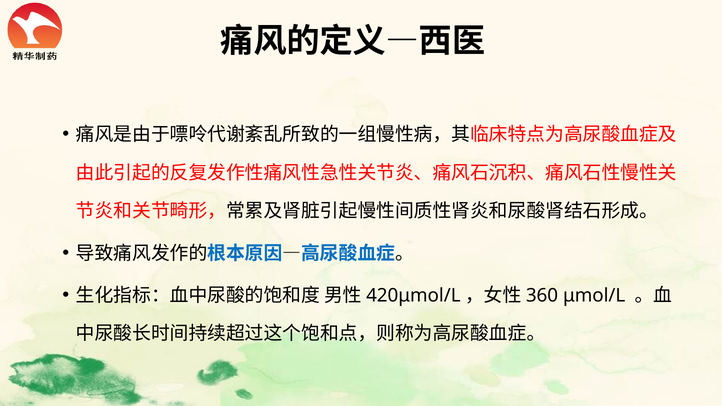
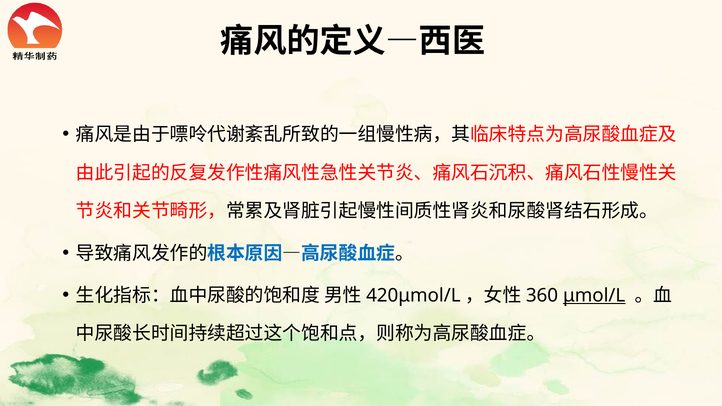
μmol/L underline: none -> present
